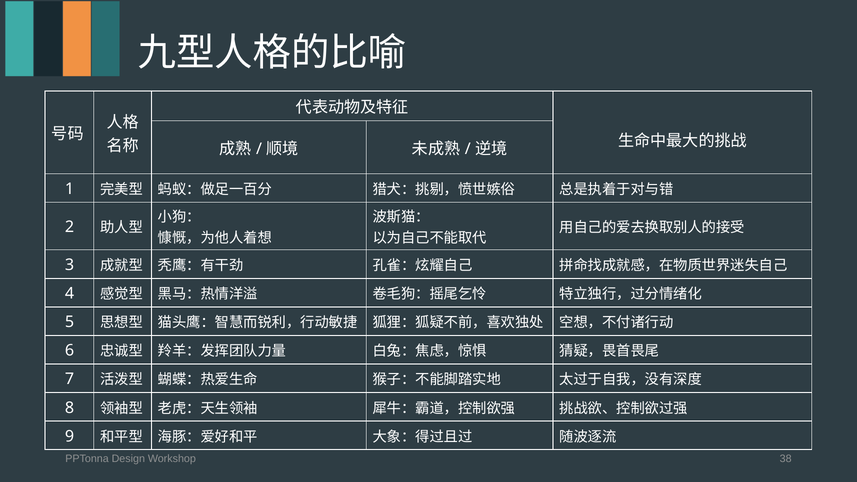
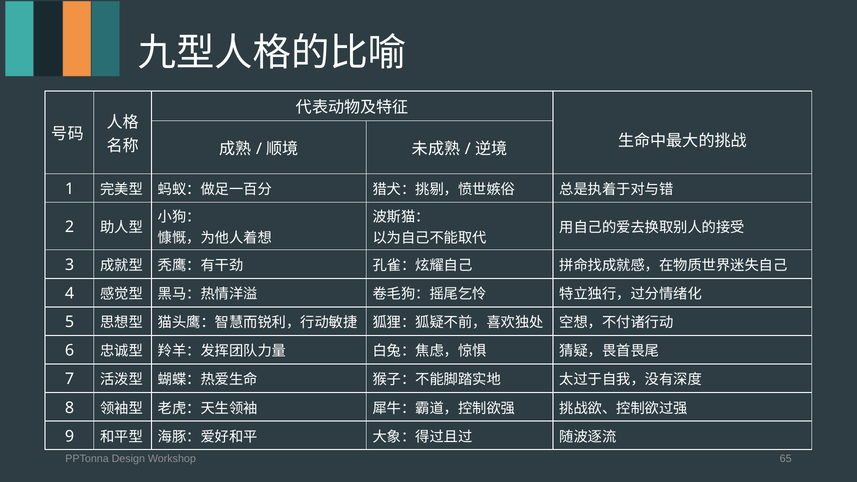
38: 38 -> 65
